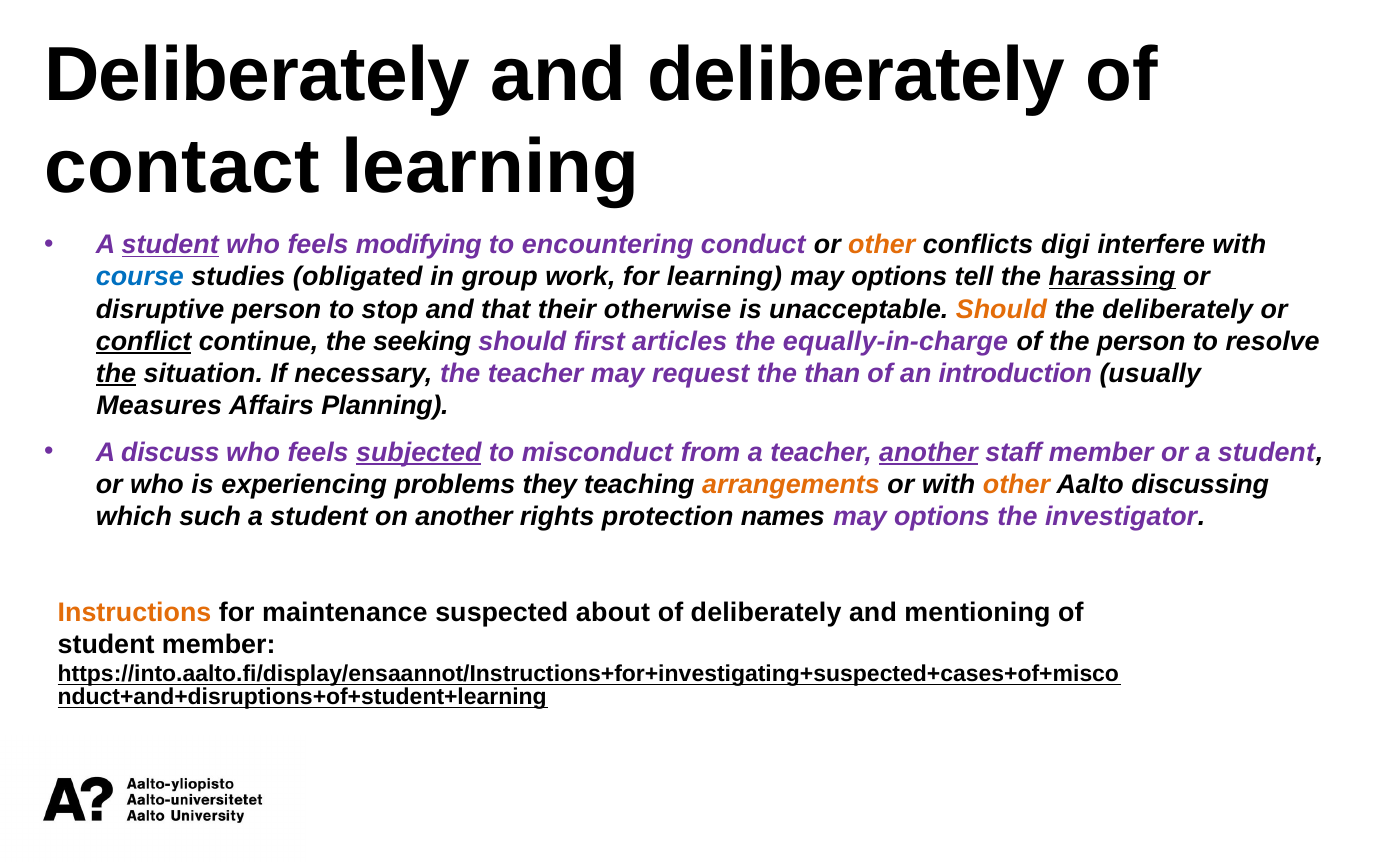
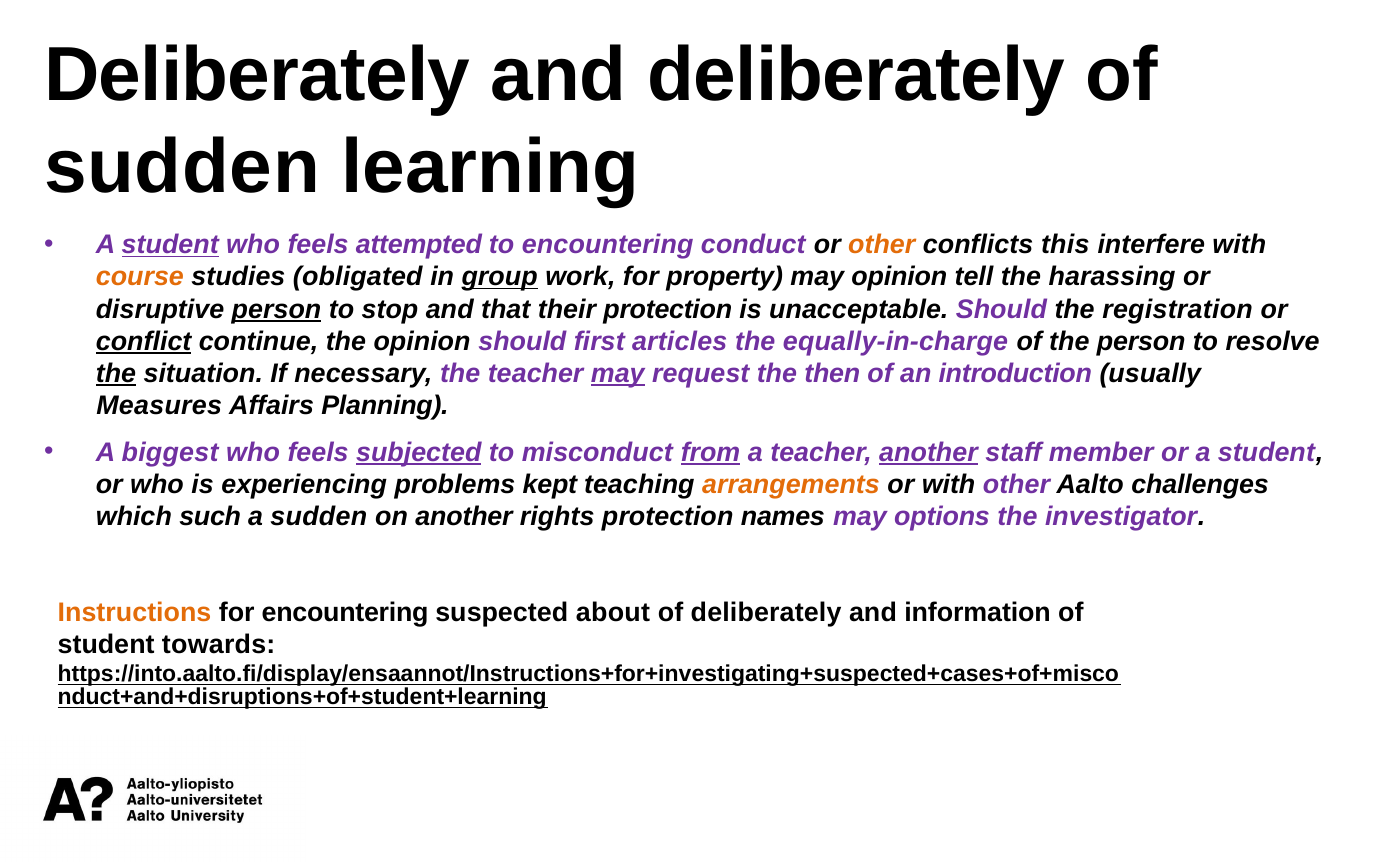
contact at (182, 167): contact -> sudden
modifying: modifying -> attempted
digi: digi -> this
course colour: blue -> orange
group underline: none -> present
for learning: learning -> property
options at (899, 277): options -> opinion
harassing underline: present -> none
person at (277, 309) underline: none -> present
their otherwise: otherwise -> protection
Should at (1001, 309) colour: orange -> purple
the deliberately: deliberately -> registration
the seeking: seeking -> opinion
may at (618, 374) underline: none -> present
than: than -> then
discuss: discuss -> biggest
from underline: none -> present
they: they -> kept
other at (1016, 485) colour: orange -> purple
discussing: discussing -> challenges
student at (319, 517): student -> sudden
for maintenance: maintenance -> encountering
mentioning: mentioning -> information
student member: member -> towards
